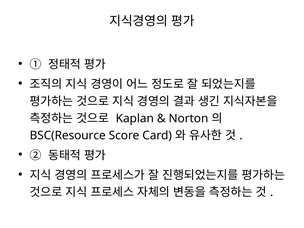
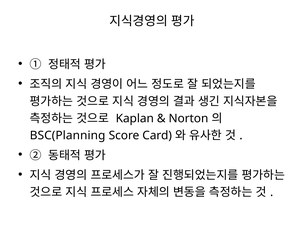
BSC(Resource: BSC(Resource -> BSC(Planning
